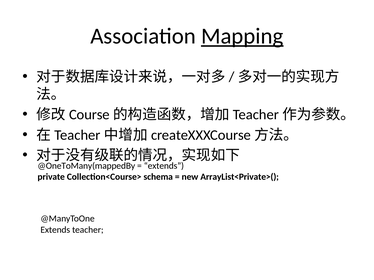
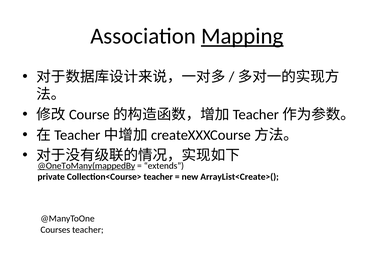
@OneToMany(mappedBy underline: none -> present
Collection<Course> schema: schema -> teacher
ArrayList<Private>(: ArrayList<Private>( -> ArrayList<Create>(
Extends at (55, 230): Extends -> Courses
